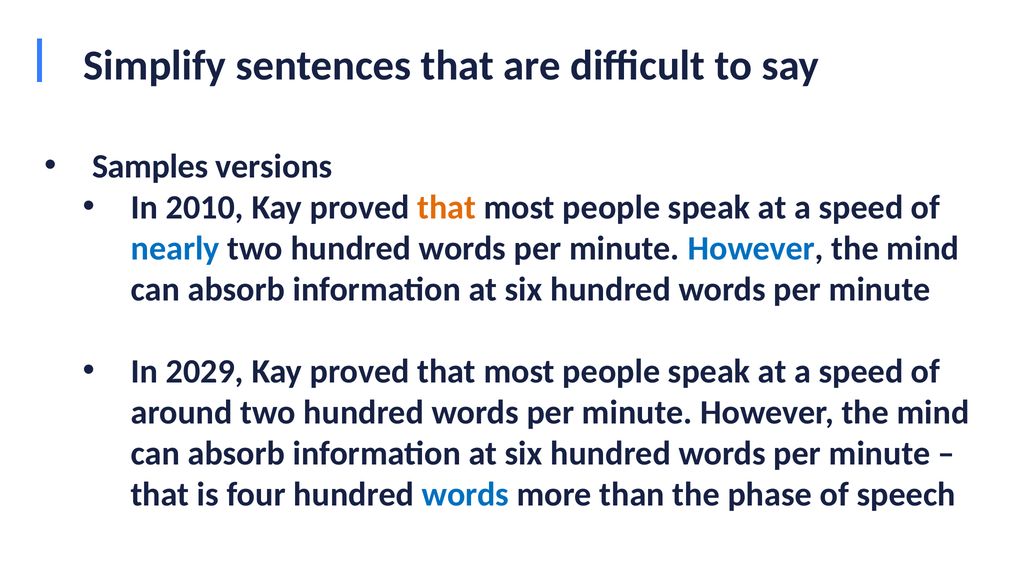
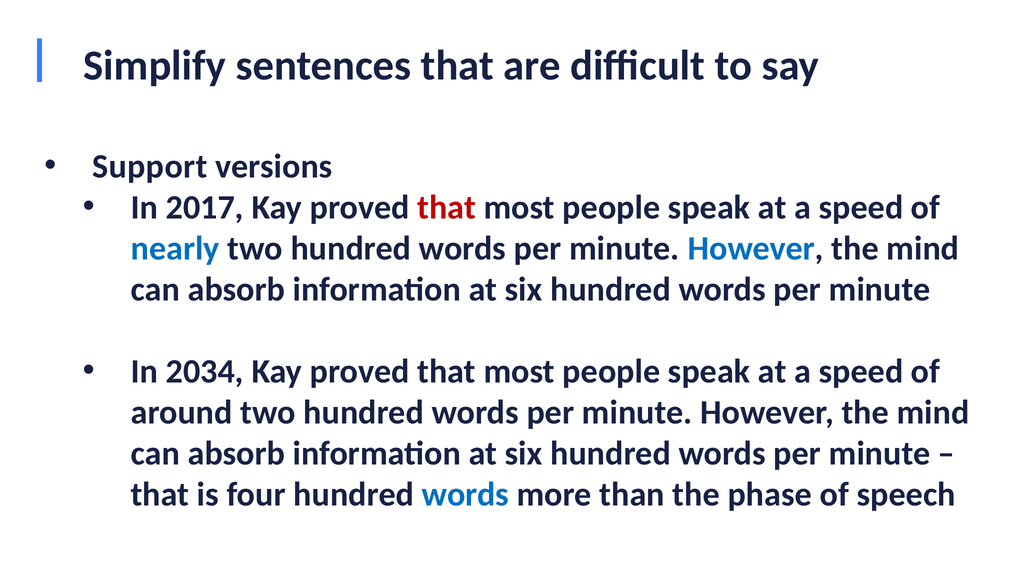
Samples: Samples -> Support
2010: 2010 -> 2017
that at (447, 207) colour: orange -> red
2029: 2029 -> 2034
